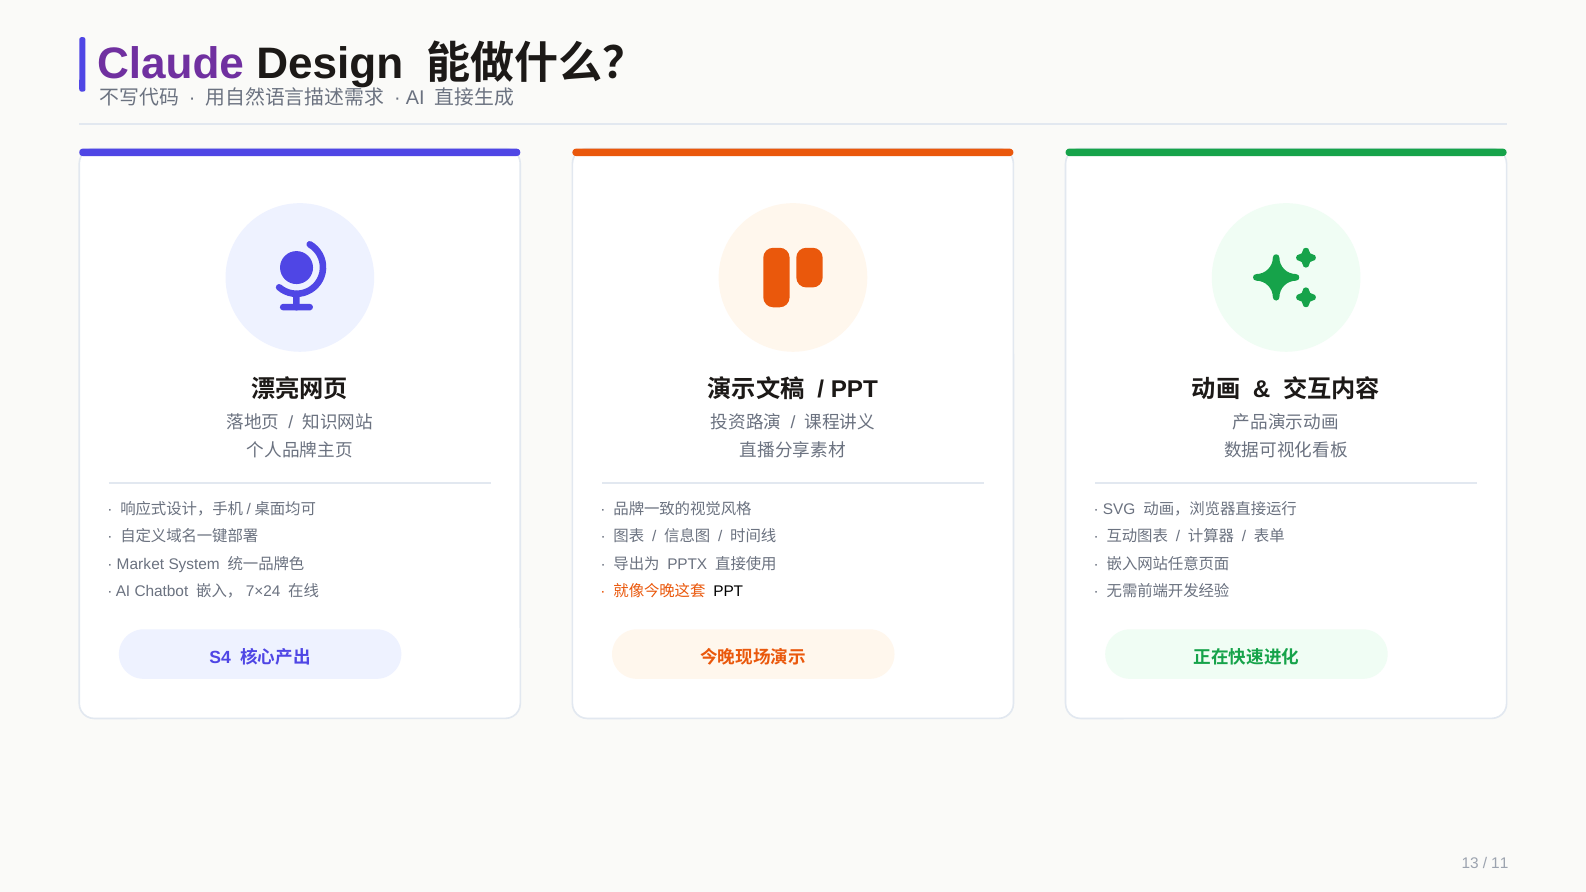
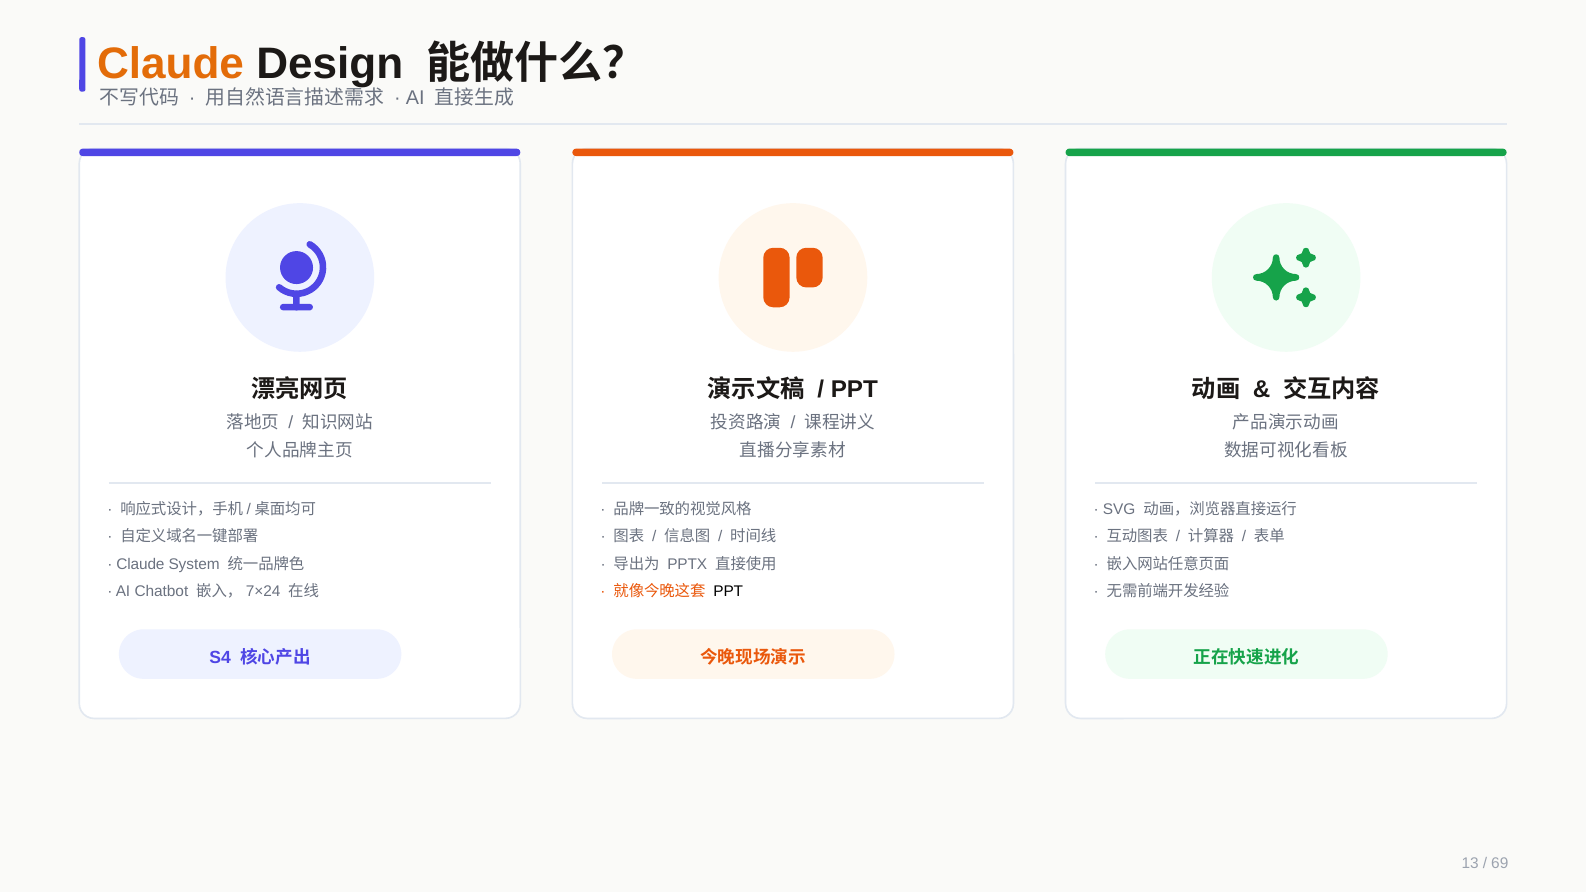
Claude at (171, 64) colour: purple -> orange
Market at (140, 564): Market -> Claude
11: 11 -> 69
